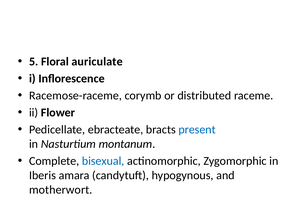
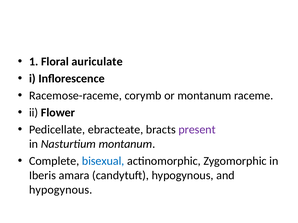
5: 5 -> 1
or distributed: distributed -> montanum
present colour: blue -> purple
motherwort at (61, 190): motherwort -> hypogynous
